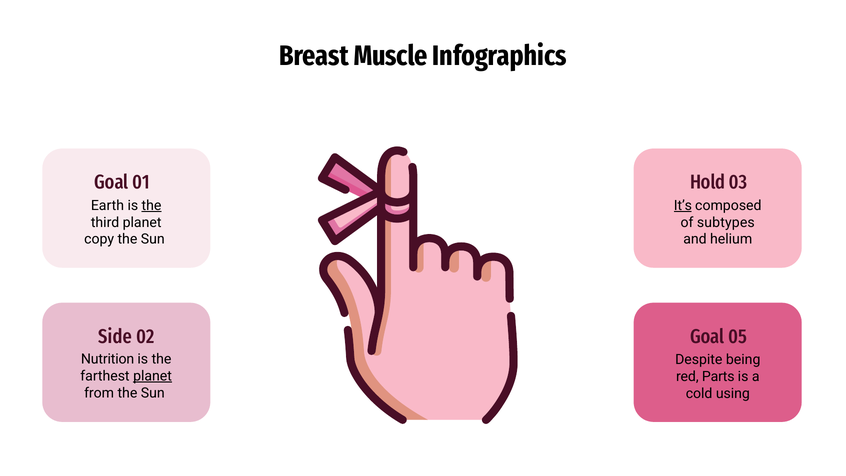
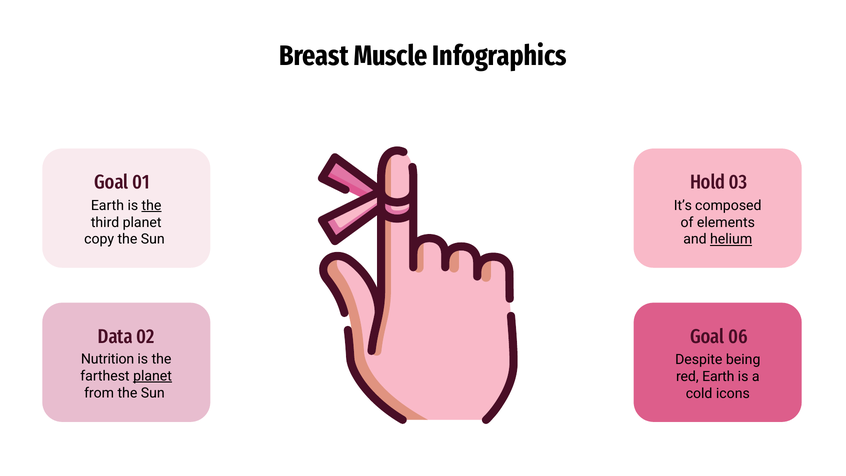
It’s underline: present -> none
subtypes: subtypes -> elements
helium underline: none -> present
Side: Side -> Data
05: 05 -> 06
red Parts: Parts -> Earth
using: using -> icons
